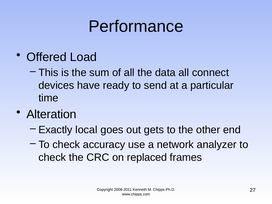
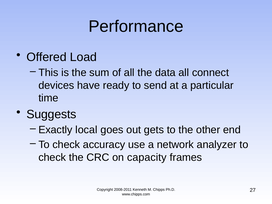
Alteration: Alteration -> Suggests
replaced: replaced -> capacity
